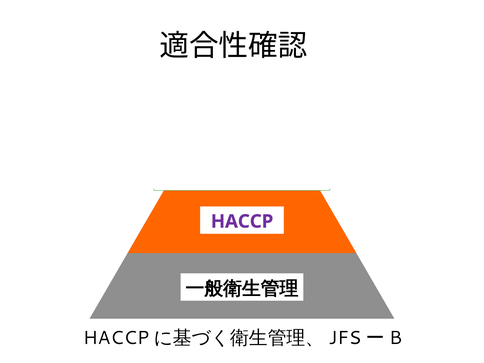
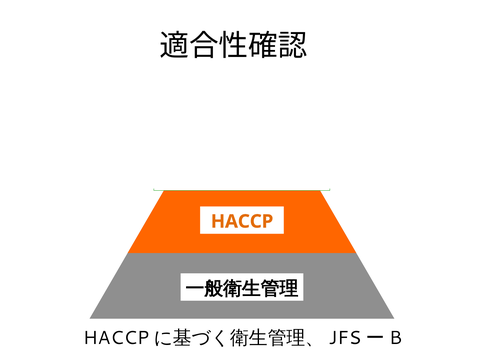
HACCP colour: purple -> orange
